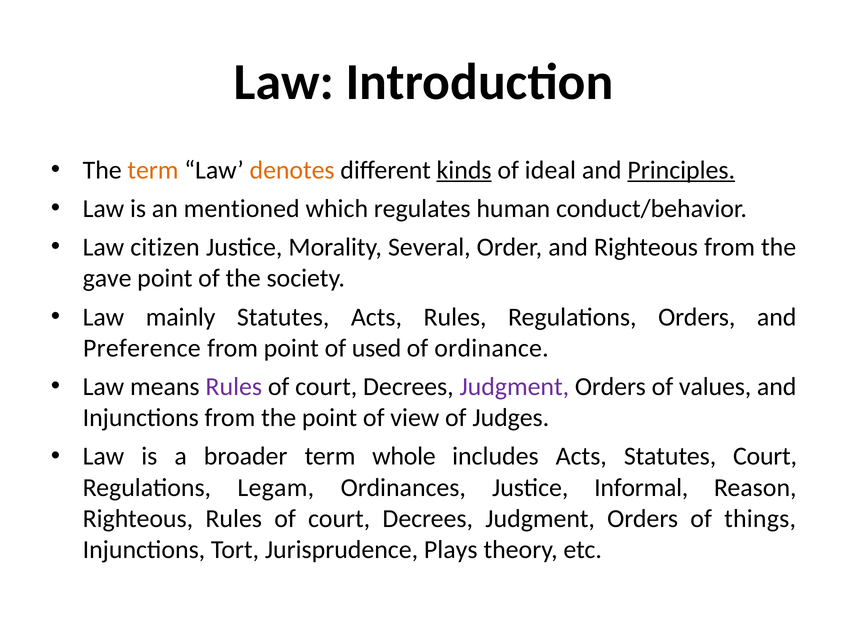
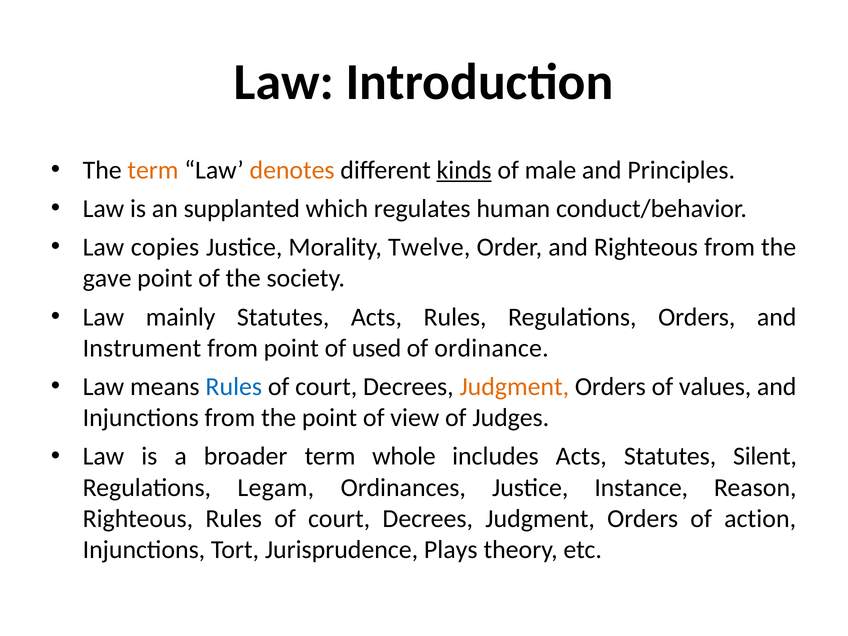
ideal: ideal -> male
Principles underline: present -> none
mentioned: mentioned -> supplanted
citizen: citizen -> copies
Several: Several -> Twelve
Preference: Preference -> Instrument
Rules at (234, 387) colour: purple -> blue
Judgment at (514, 387) colour: purple -> orange
Statutes Court: Court -> Silent
Informal: Informal -> Instance
things: things -> action
